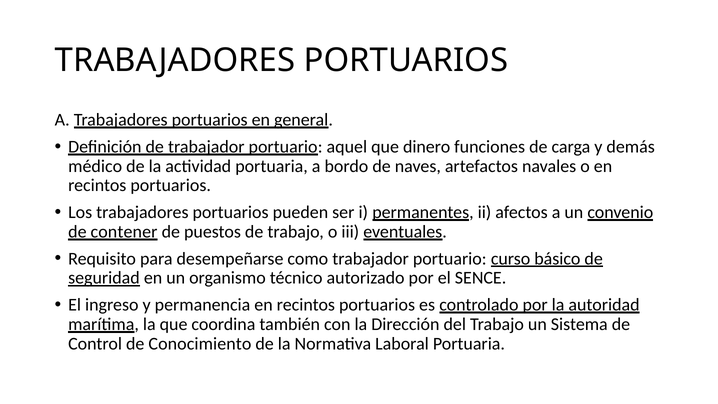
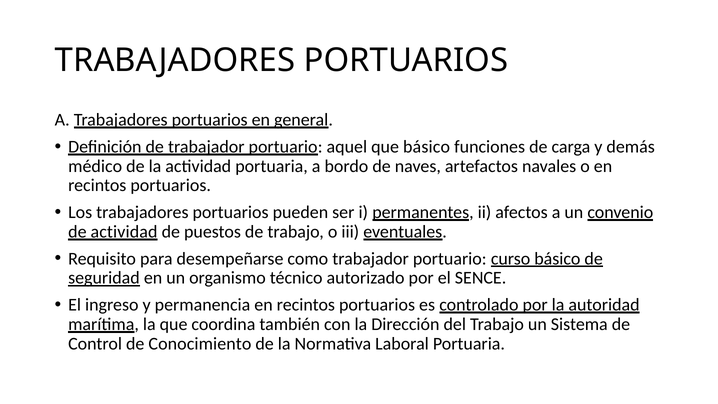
que dinero: dinero -> básico
de contener: contener -> actividad
